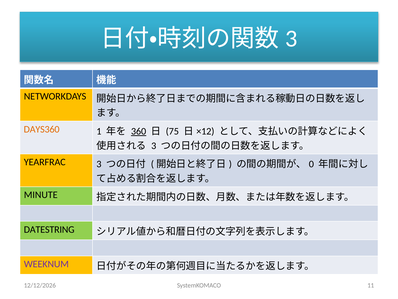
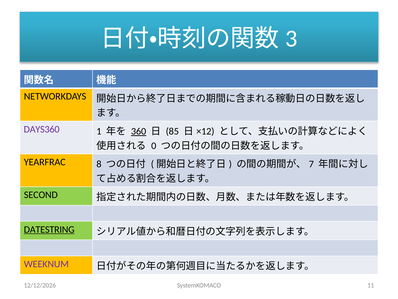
DAYS360 colour: orange -> purple
75: 75 -> 85
3 at (154, 145): 3 -> 0
YEARFRAC 3: 3 -> 8
0: 0 -> 7
MINUTE: MINUTE -> SECOND
DATESTRING underline: none -> present
